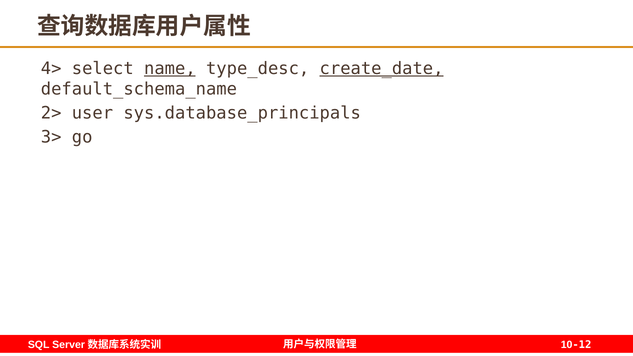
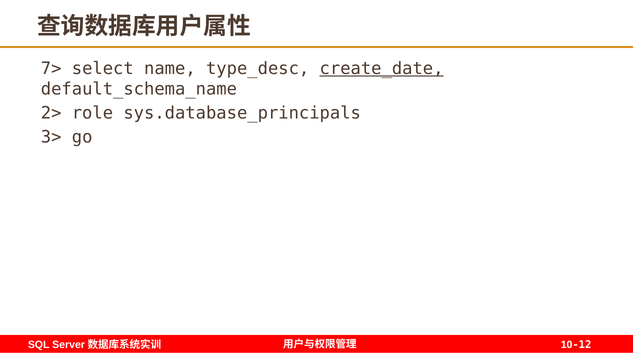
4>: 4> -> 7>
name underline: present -> none
user: user -> role
